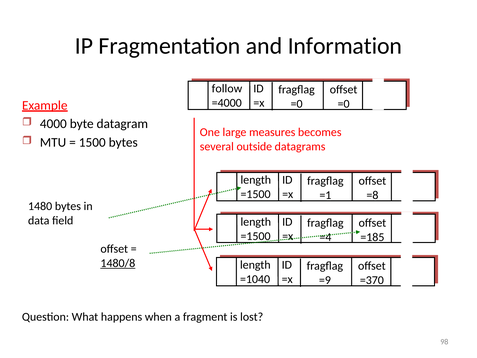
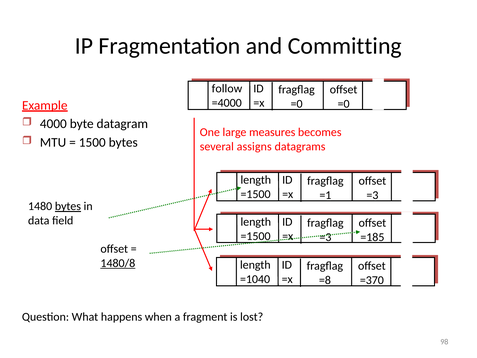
Information: Information -> Committing
outside: outside -> assigns
=8 at (372, 195): =8 -> =3
bytes at (68, 206) underline: none -> present
=4 at (325, 237): =4 -> =3
=9: =9 -> =8
